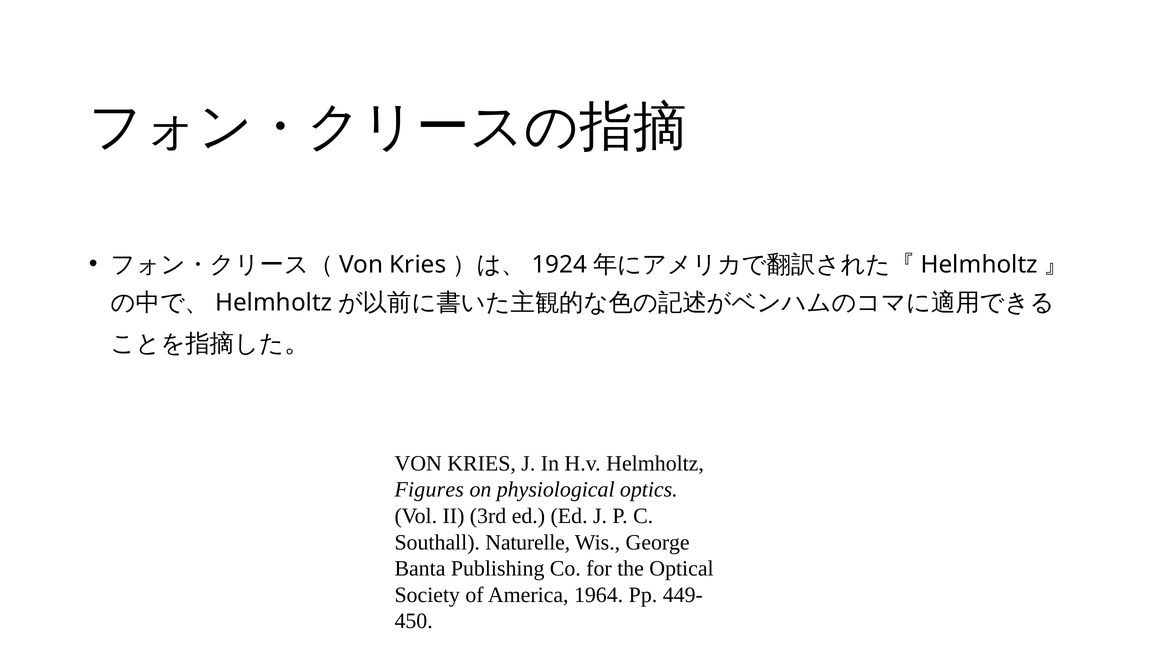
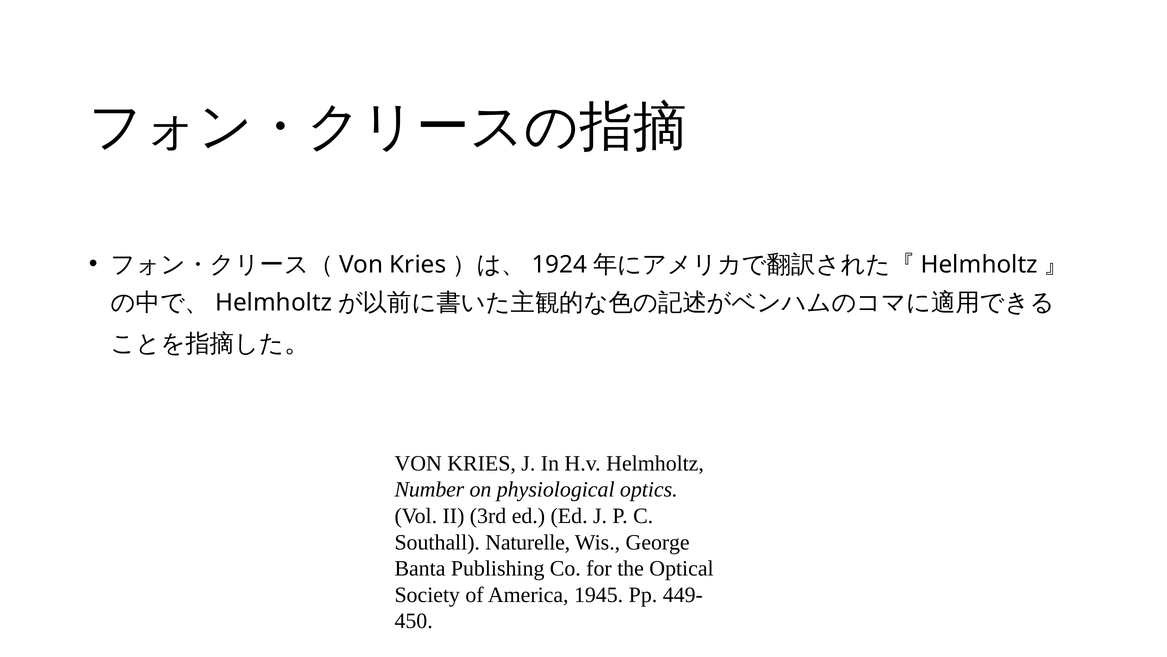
Figures: Figures -> Number
1964: 1964 -> 1945
